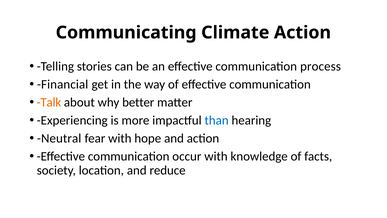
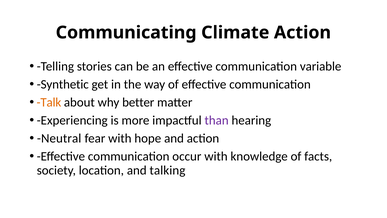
process: process -> variable
Financial: Financial -> Synthetic
than colour: blue -> purple
reduce: reduce -> talking
